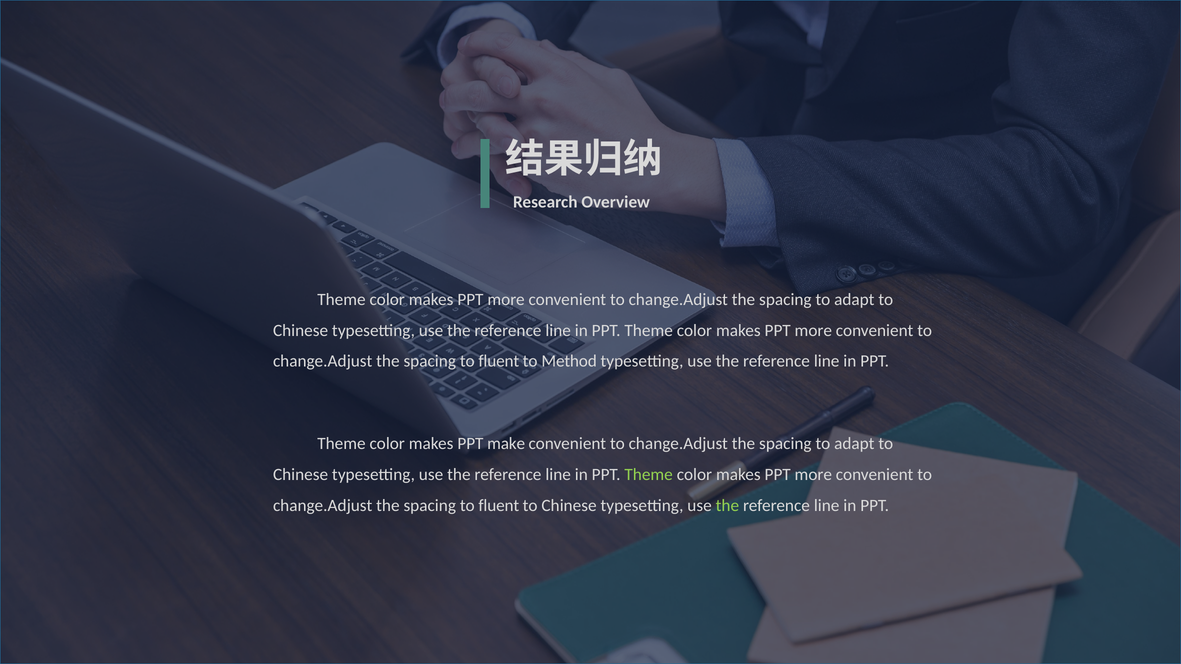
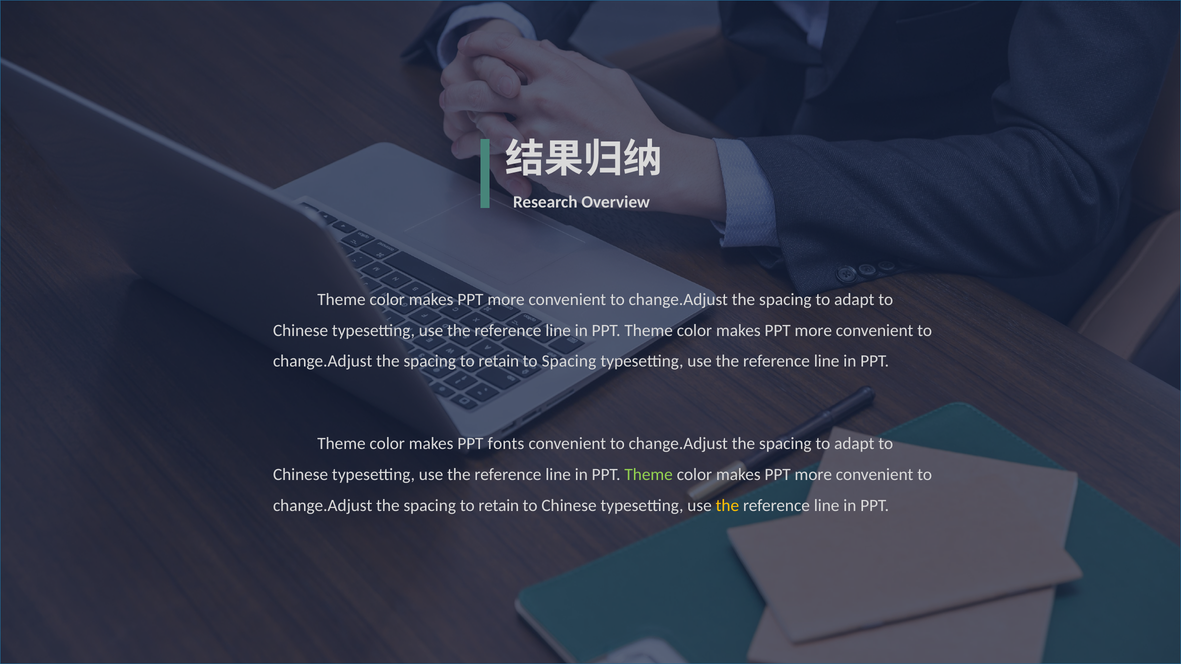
fluent at (499, 361): fluent -> retain
to Method: Method -> Spacing
make: make -> fonts
fluent at (499, 506): fluent -> retain
the at (727, 506) colour: light green -> yellow
